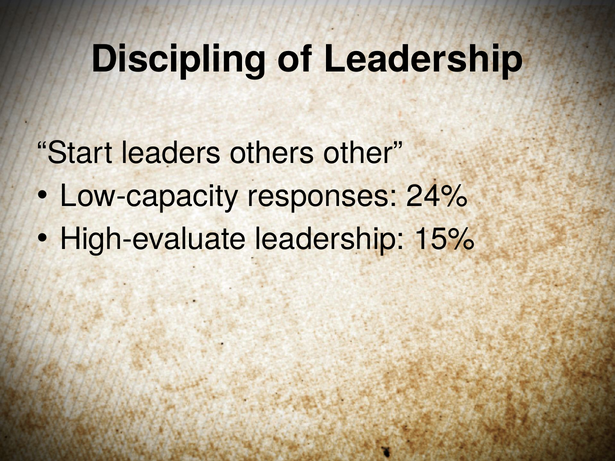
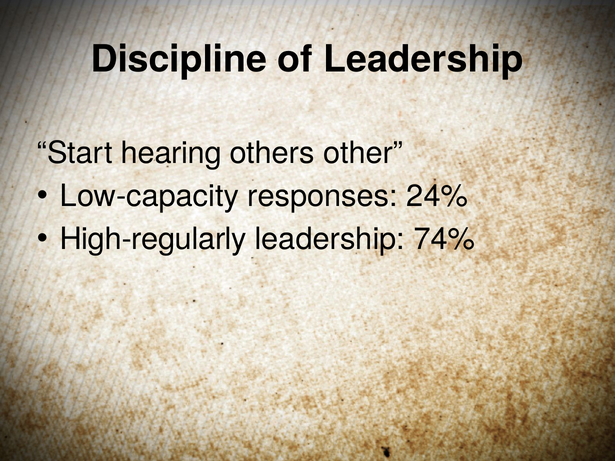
Discipling: Discipling -> Discipline
leaders: leaders -> hearing
High-evaluate: High-evaluate -> High-regularly
15%: 15% -> 74%
